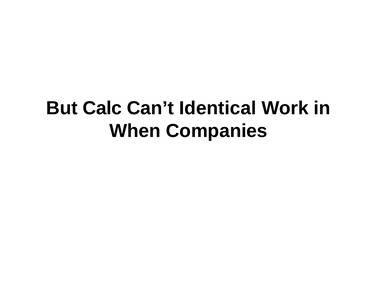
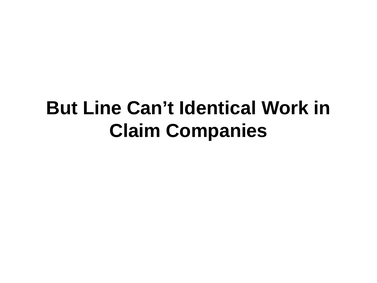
Calc: Calc -> Line
When: When -> Claim
